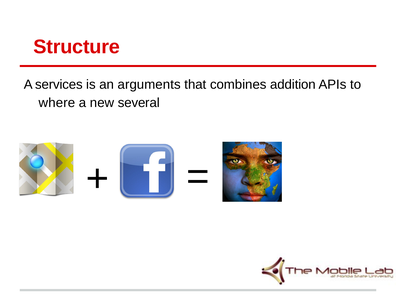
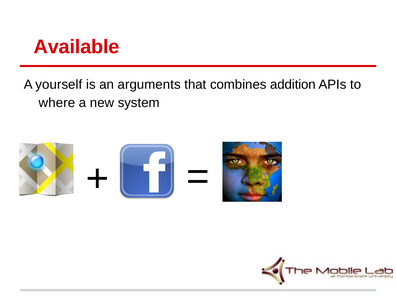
Structure: Structure -> Available
services: services -> yourself
several: several -> system
